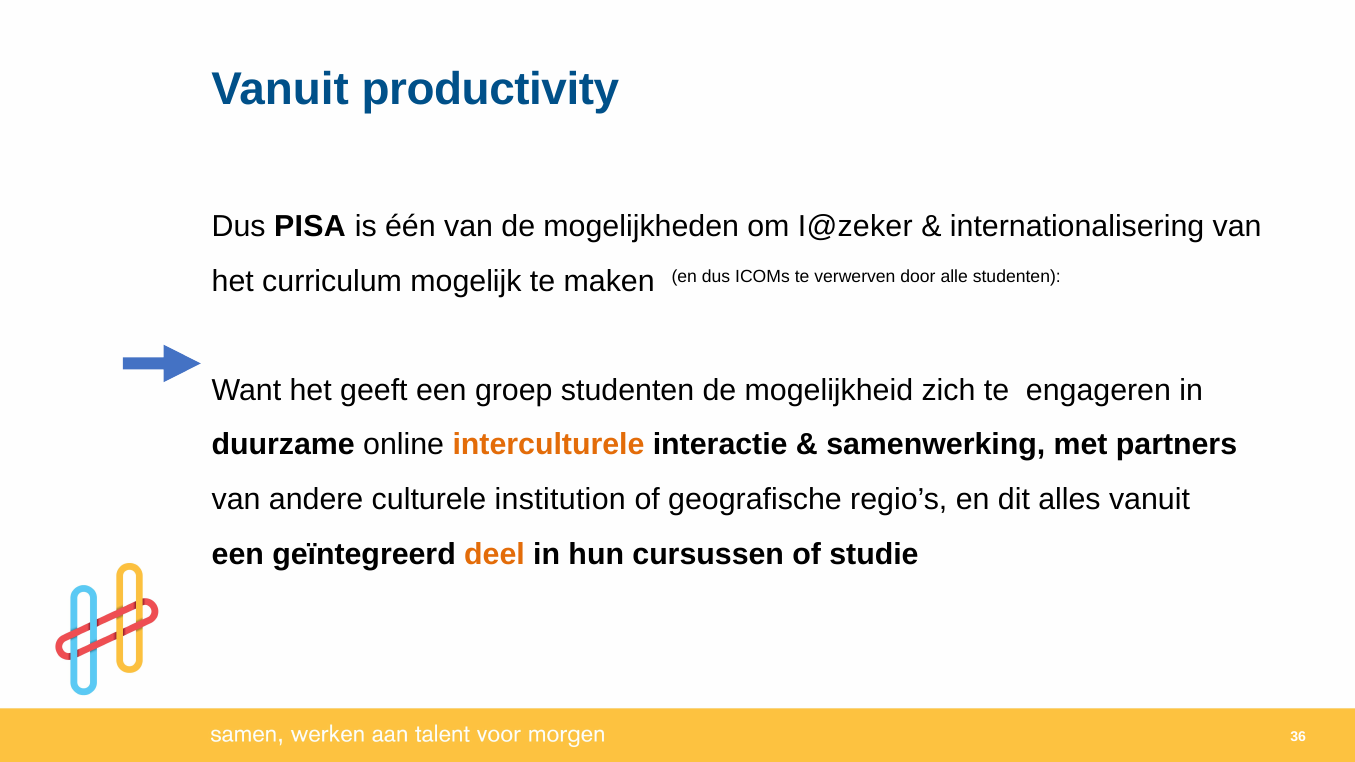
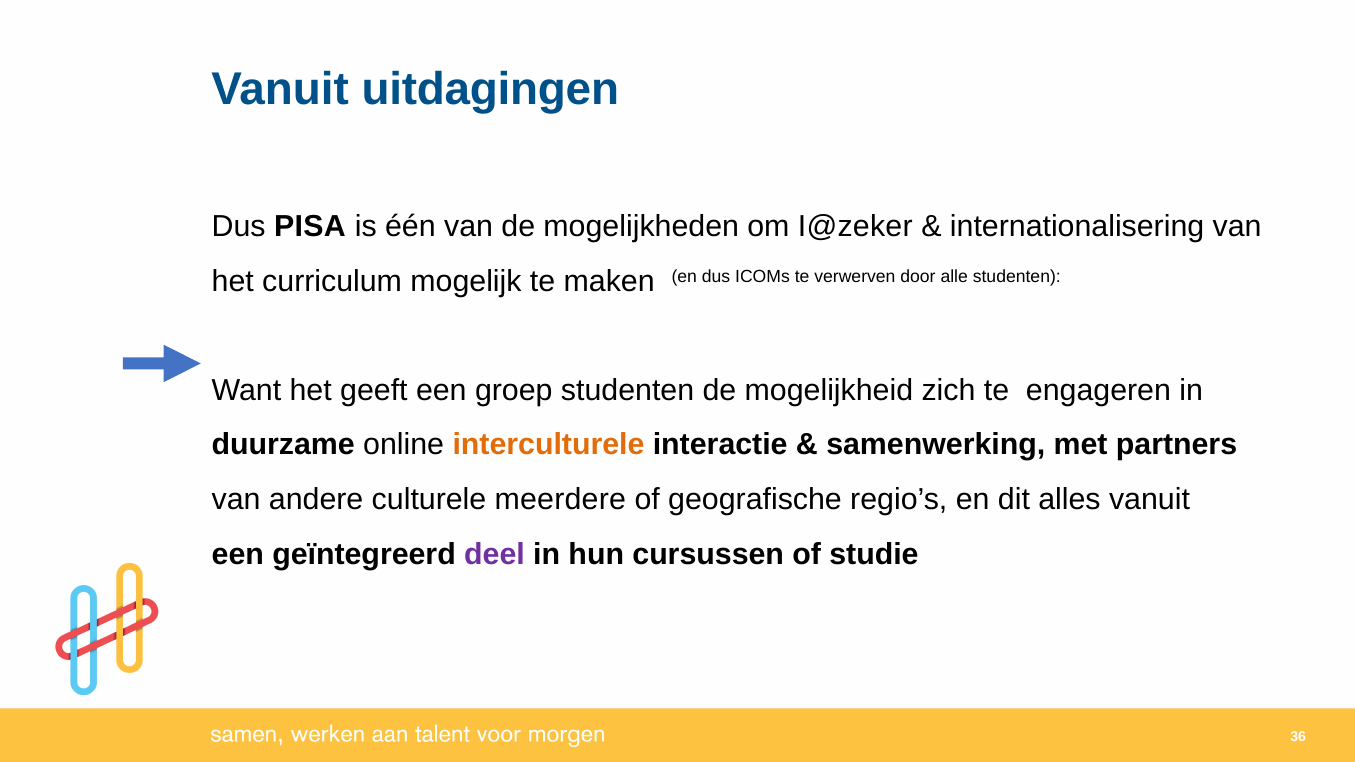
productivity: productivity -> uitdagingen
institution: institution -> meerdere
deel colour: orange -> purple
